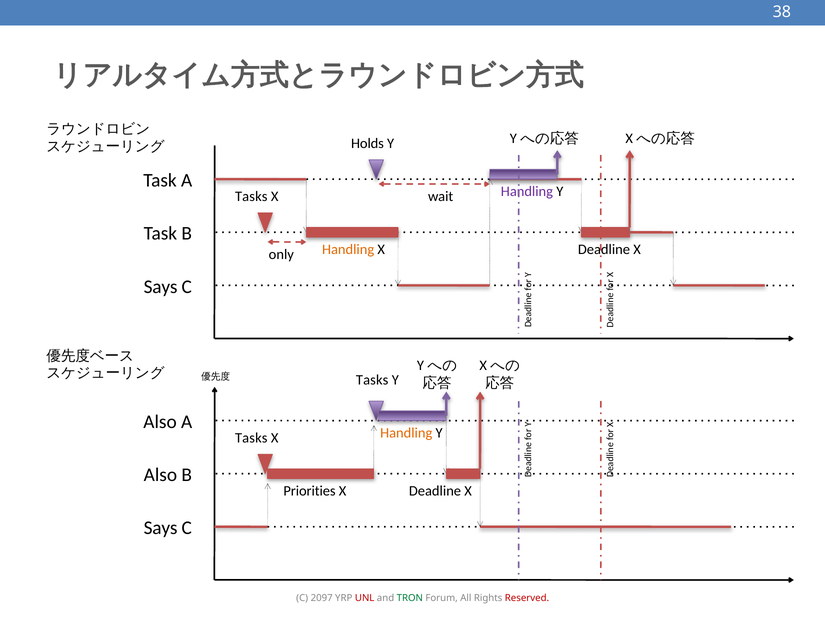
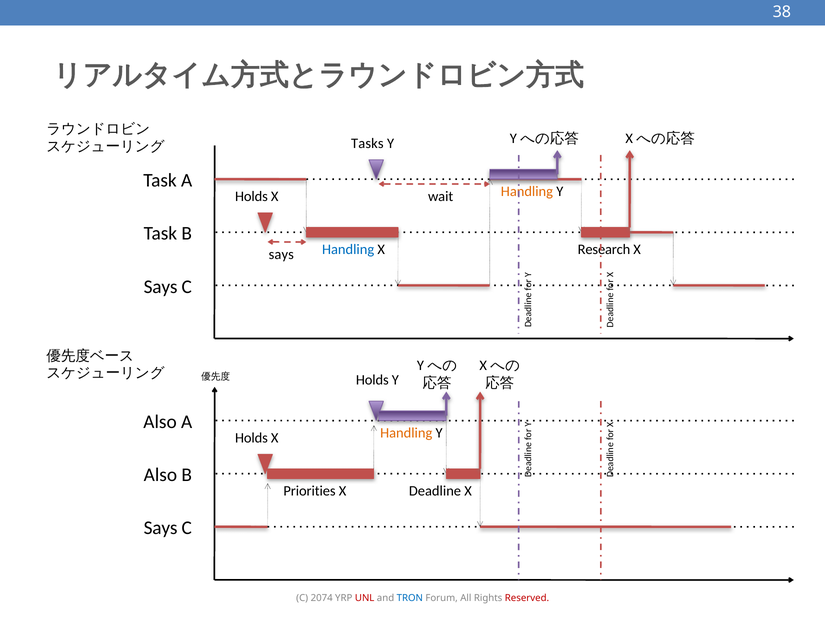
Holds: Holds -> Tasks
Handling at (527, 192) colour: purple -> orange
Tasks at (251, 196): Tasks -> Holds
Handling at (348, 250) colour: orange -> blue
Deadline at (604, 250): Deadline -> Research
only at (281, 254): only -> says
Tasks at (372, 380): Tasks -> Holds
Tasks at (251, 438): Tasks -> Holds
2097: 2097 -> 2074
TRON colour: green -> blue
